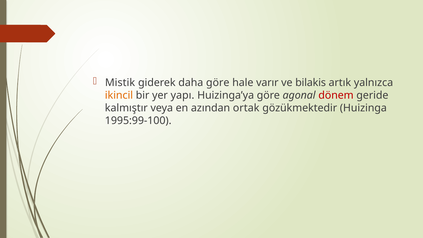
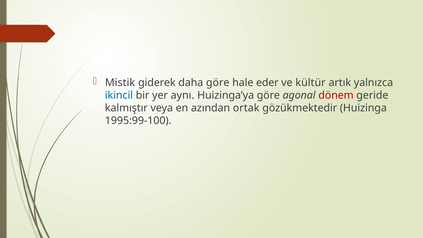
varır: varır -> eder
bilakis: bilakis -> kültür
ikincil colour: orange -> blue
yapı: yapı -> aynı
